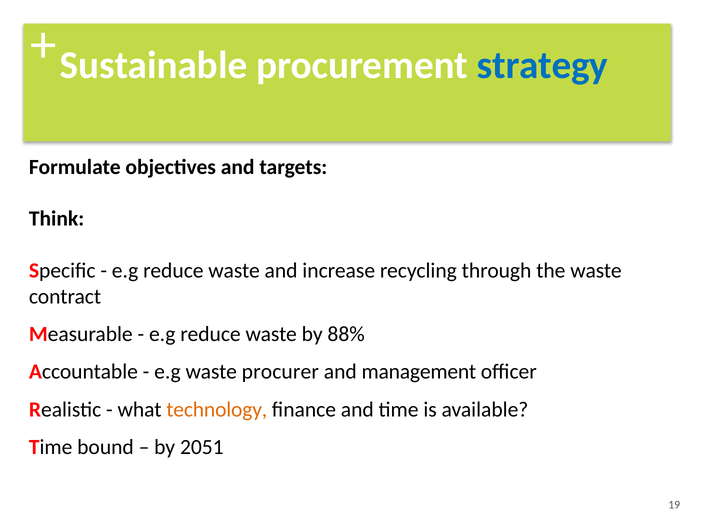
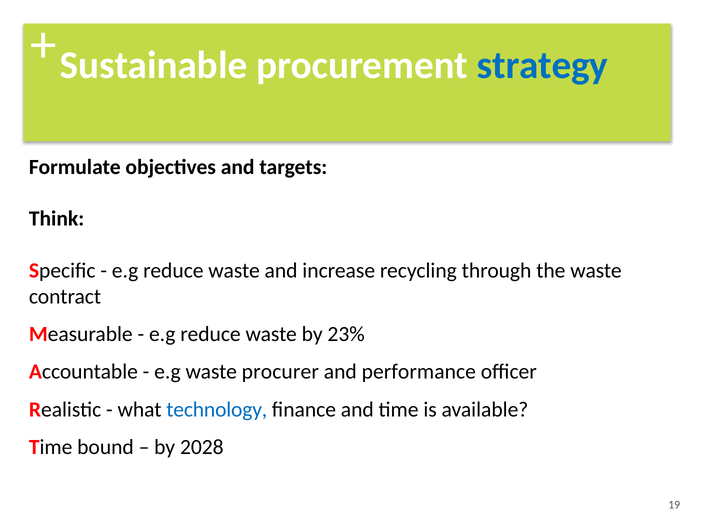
88%: 88% -> 23%
management: management -> performance
technology colour: orange -> blue
2051: 2051 -> 2028
